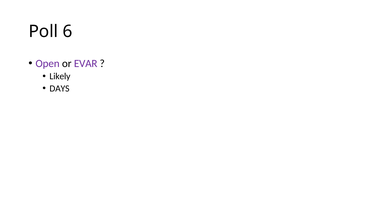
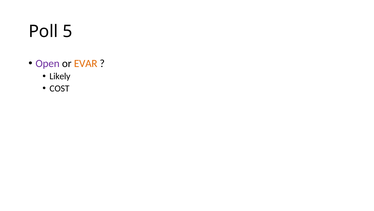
6: 6 -> 5
EVAR colour: purple -> orange
DAYS: DAYS -> COST
